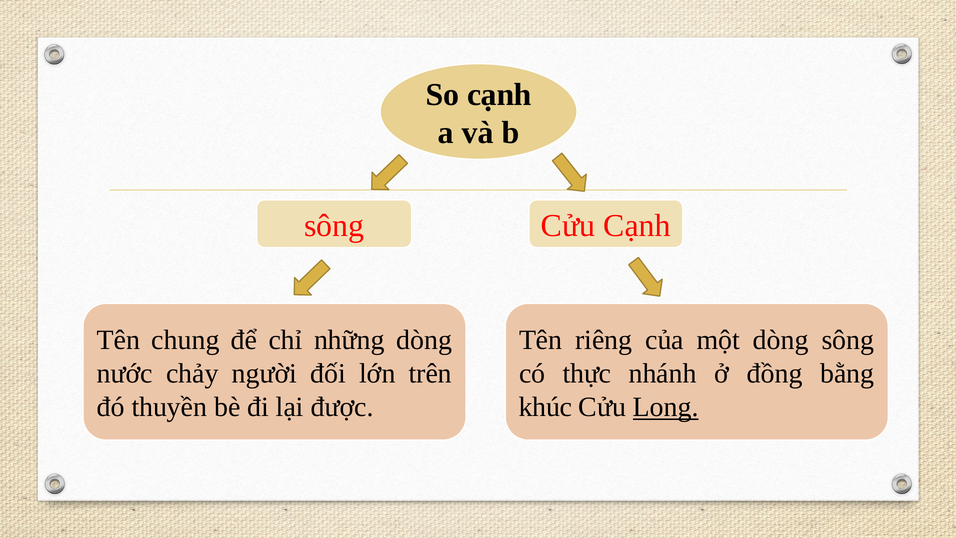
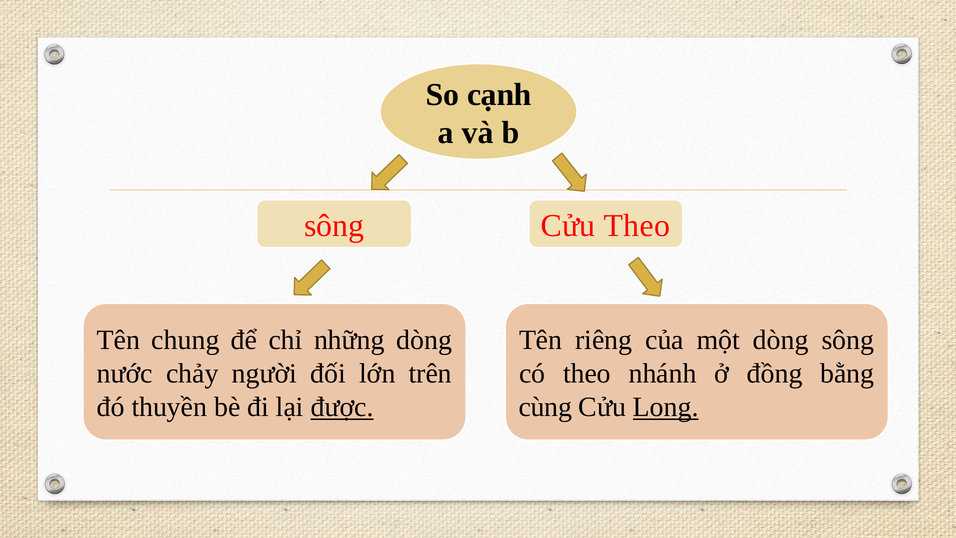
Cửu Cạnh: Cạnh -> Theo
có thực: thực -> theo
được underline: none -> present
khúc: khúc -> cùng
